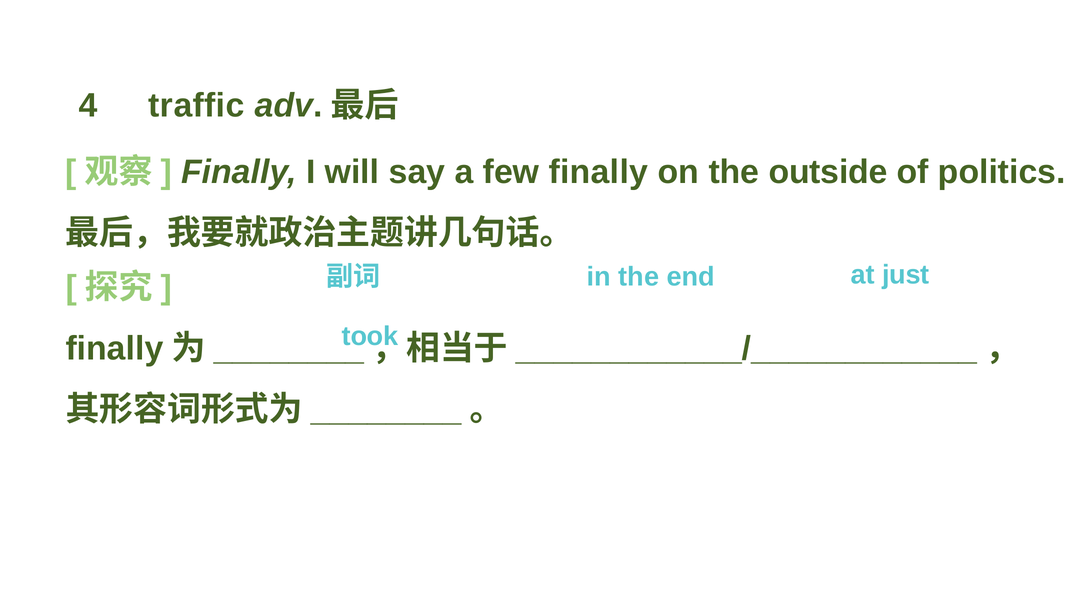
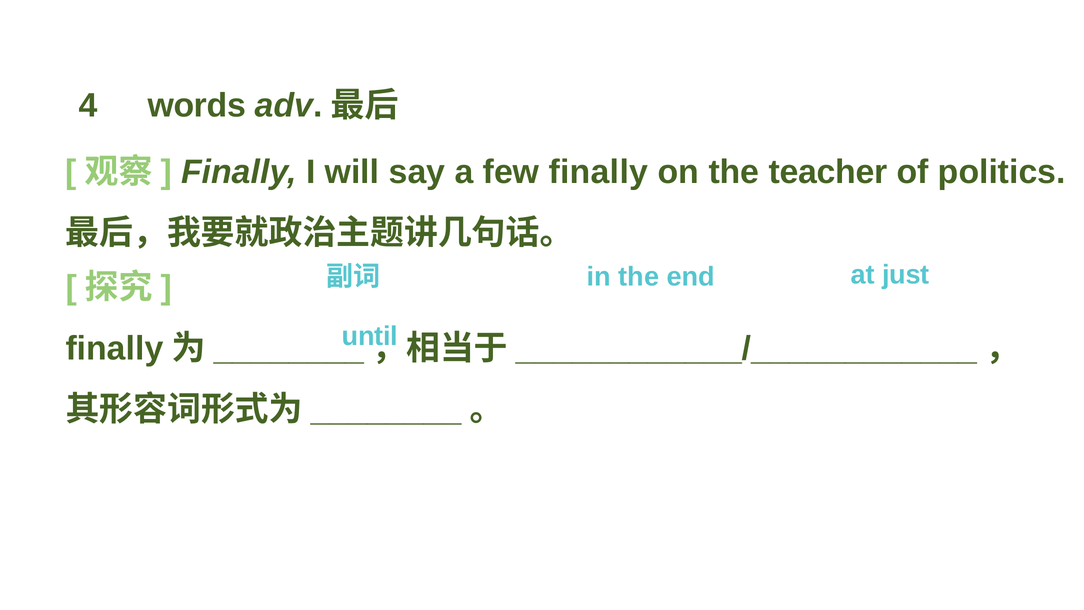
traffic: traffic -> words
outside: outside -> teacher
took: took -> until
